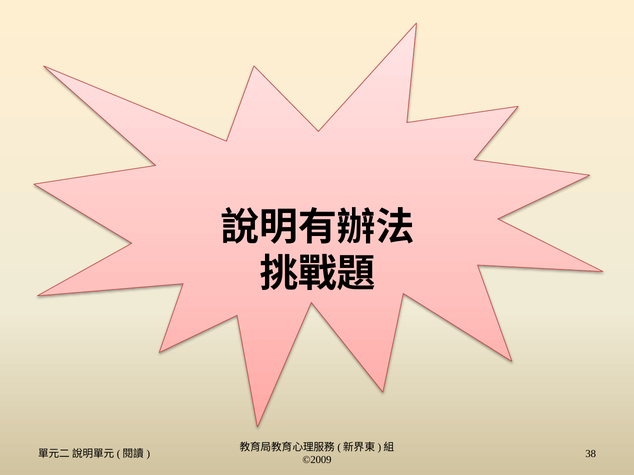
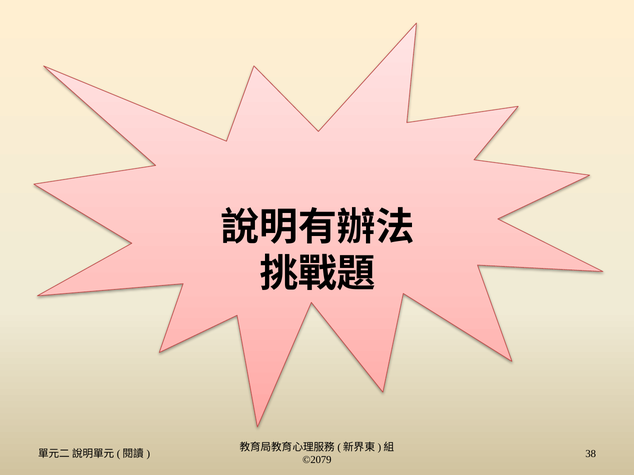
©2009: ©2009 -> ©2079
